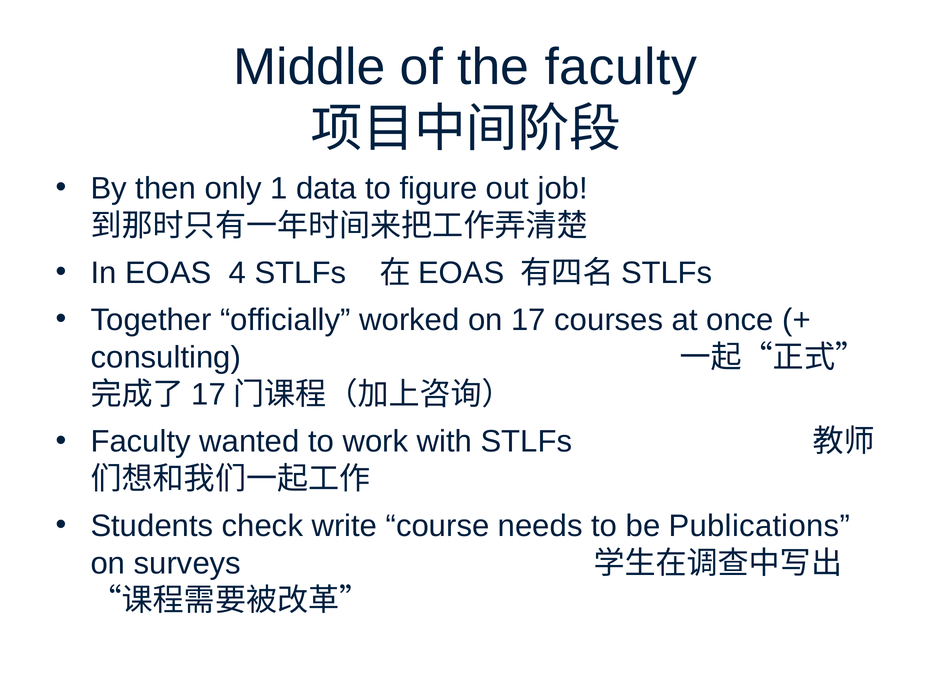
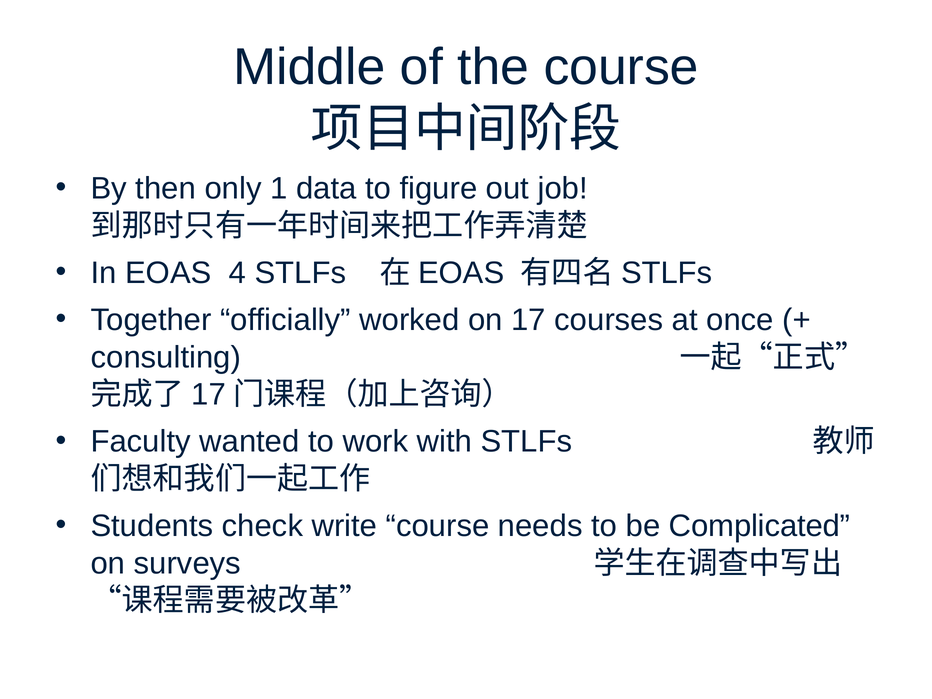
the faculty: faculty -> course
Publications: Publications -> Complicated
